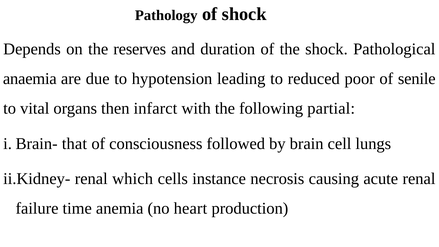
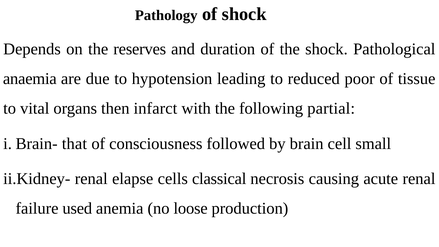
senile: senile -> tissue
lungs: lungs -> small
which: which -> elapse
instance: instance -> classical
time: time -> used
heart: heart -> loose
